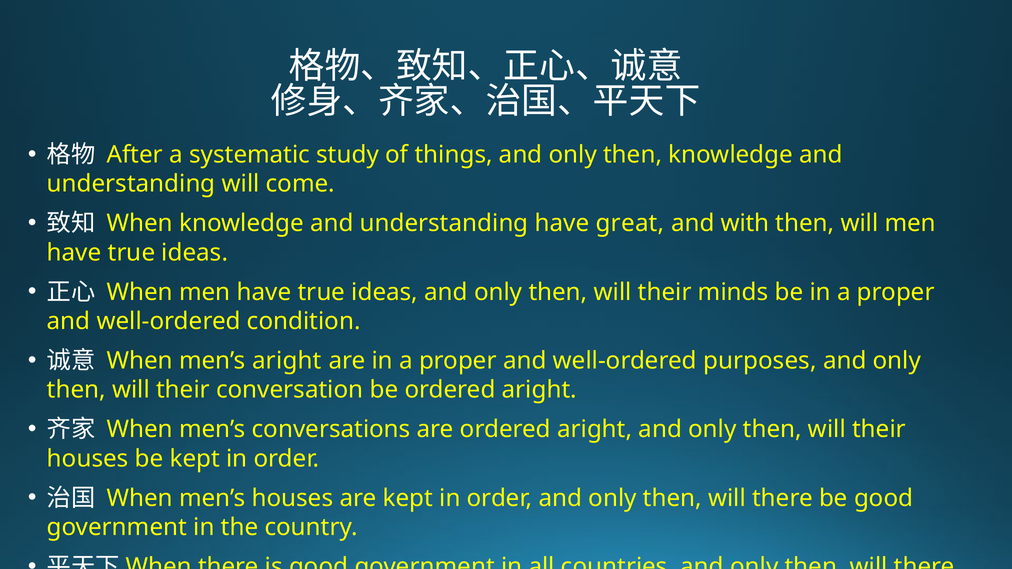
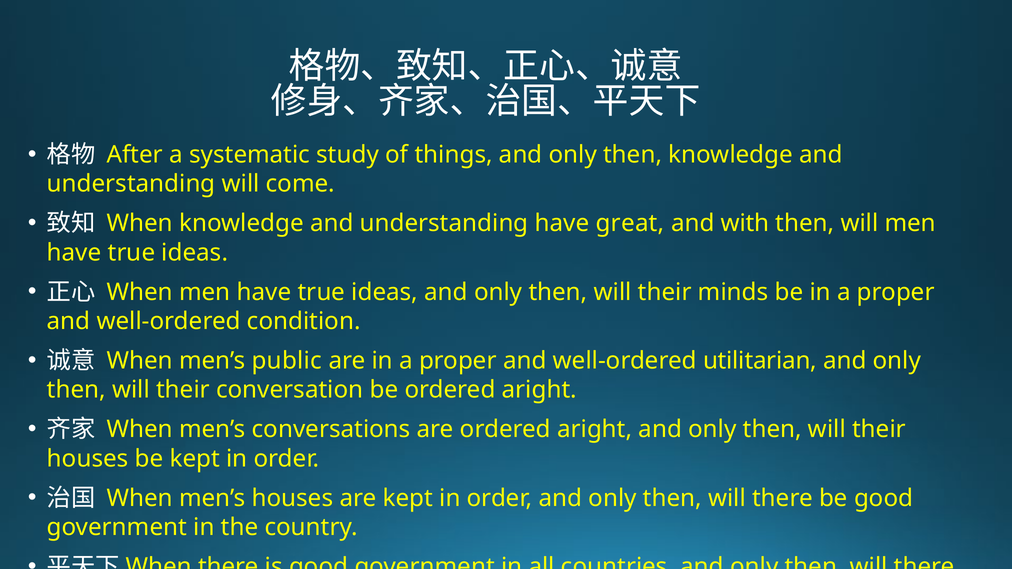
men’s aright: aright -> public
purposes: purposes -> utilitarian
